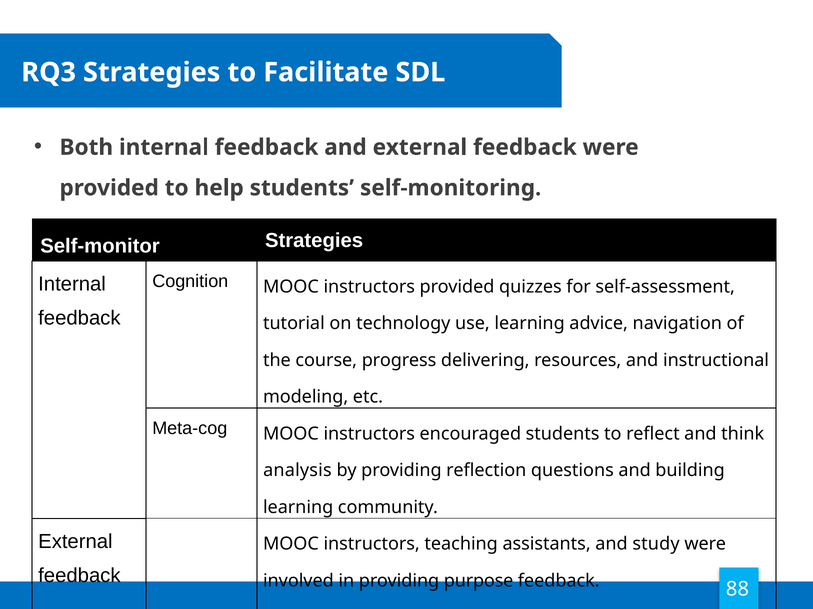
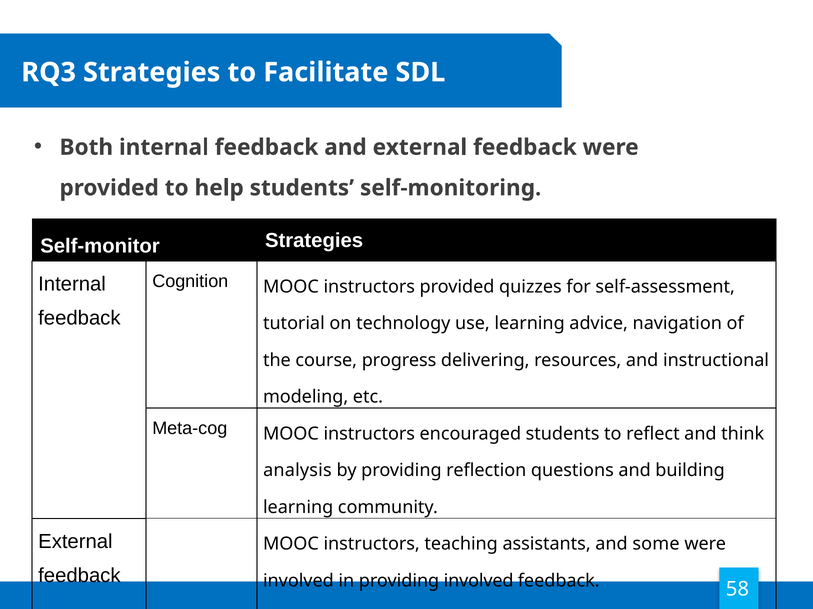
study: study -> some
providing purpose: purpose -> involved
88: 88 -> 58
